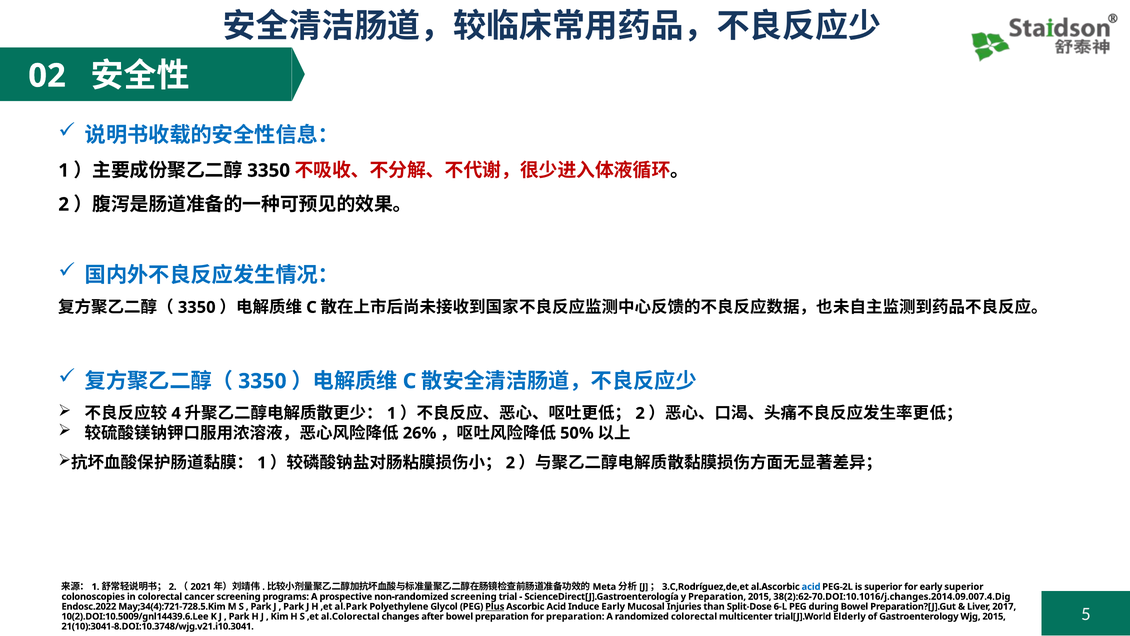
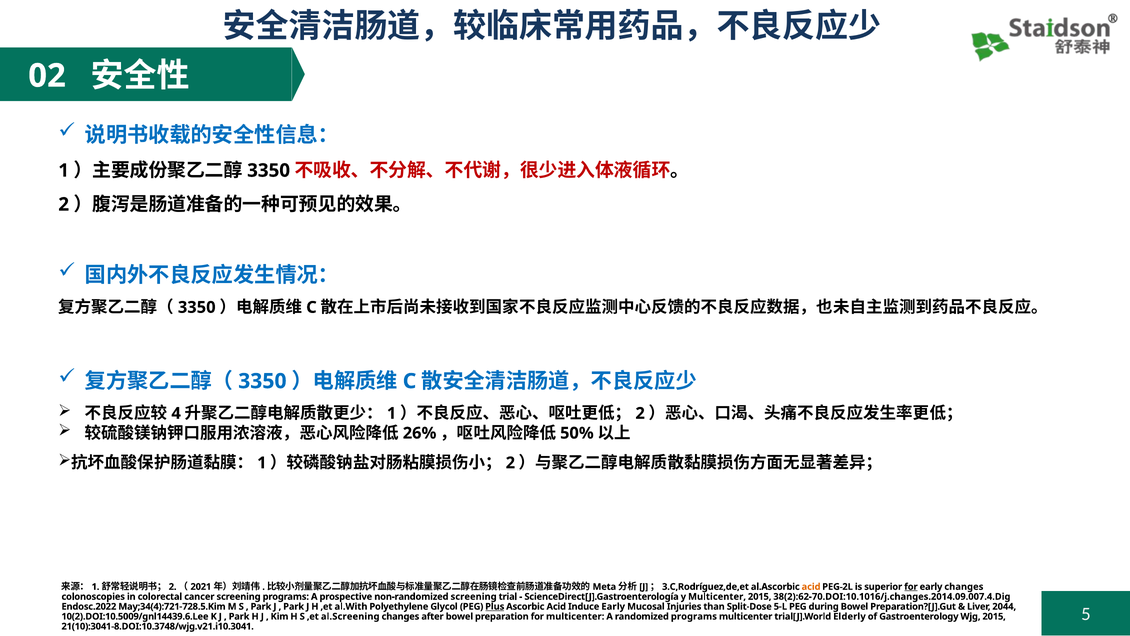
acid at (811, 586) colour: blue -> orange
for at (911, 586) underline: none -> present
early superior: superior -> changes
y Preparation: Preparation -> Multicenter
al.Park: al.Park -> al.With
6-L: 6-L -> 5-L
2017: 2017 -> 2044
al.Colorectal: al.Colorectal -> al.Screening
for preparation: preparation -> multicenter
randomized colorectal: colorectal -> programs
